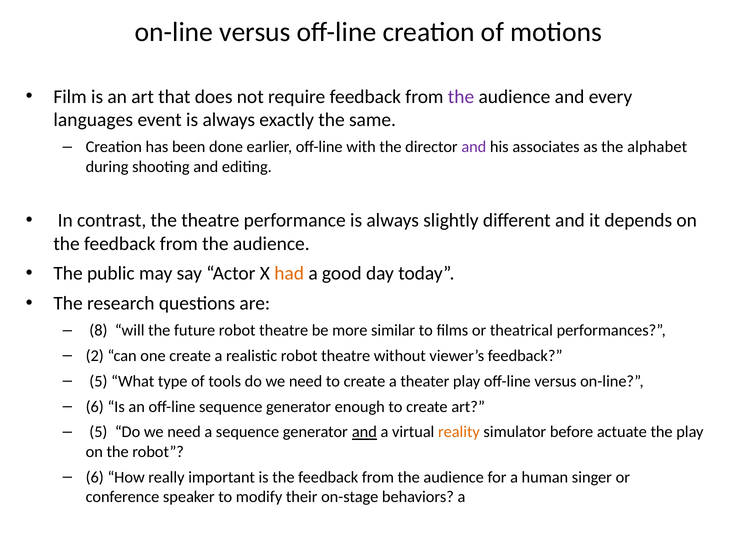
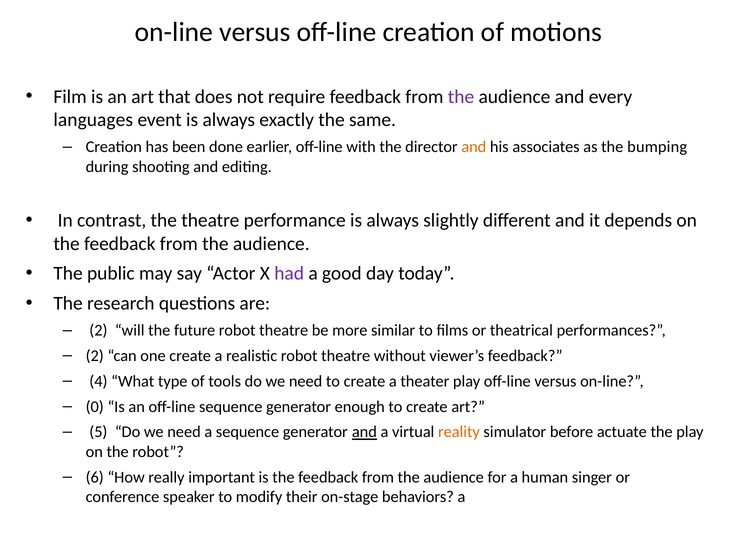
and at (474, 147) colour: purple -> orange
alphabet: alphabet -> bumping
had colour: orange -> purple
8 at (98, 330): 8 -> 2
5 at (98, 381): 5 -> 4
6 at (95, 406): 6 -> 0
